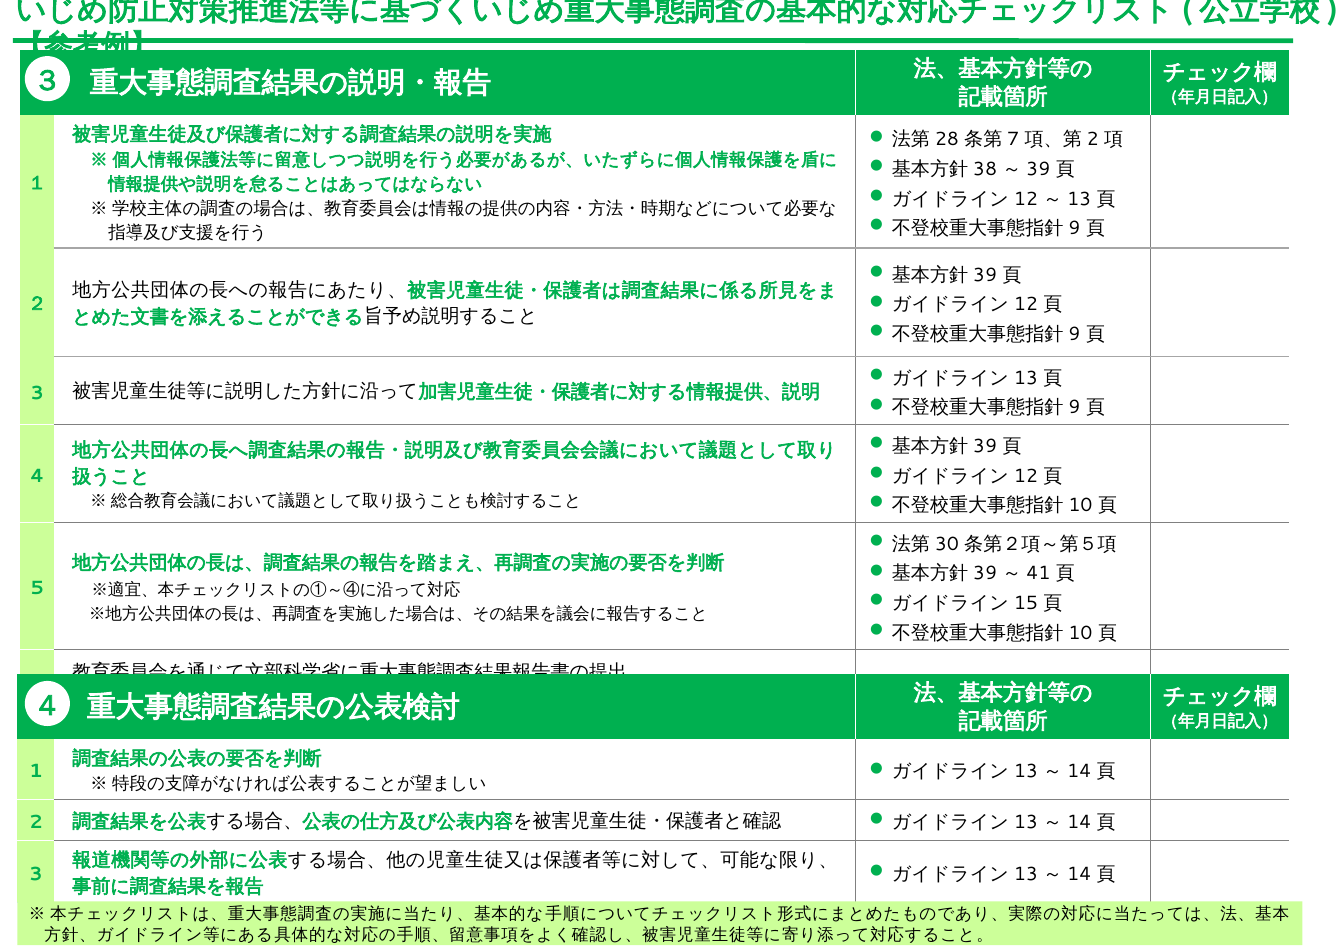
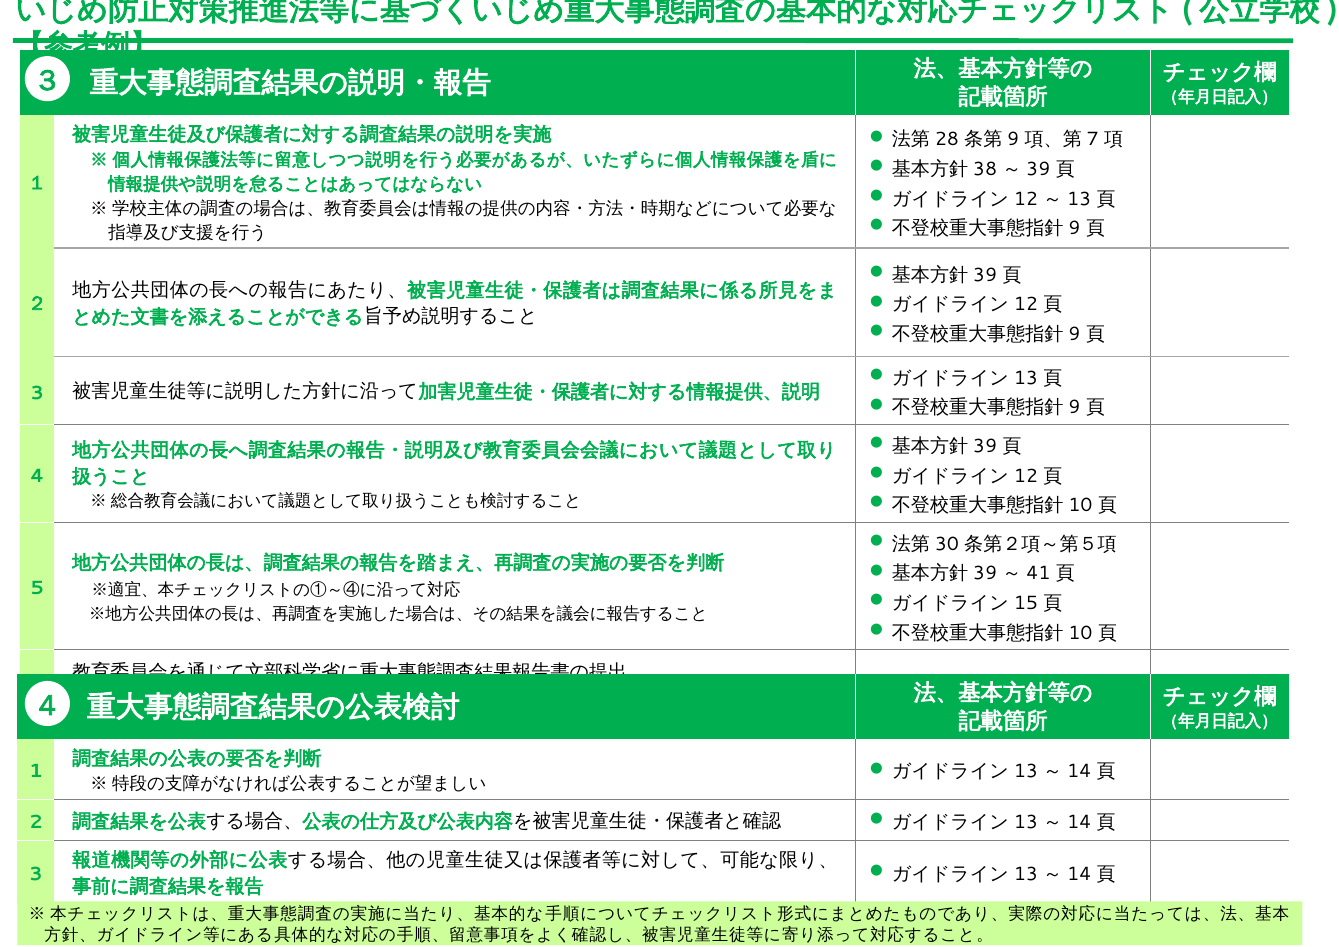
7 at (1013, 140): 7 -> 9
2 at (1093, 140): 2 -> 7
